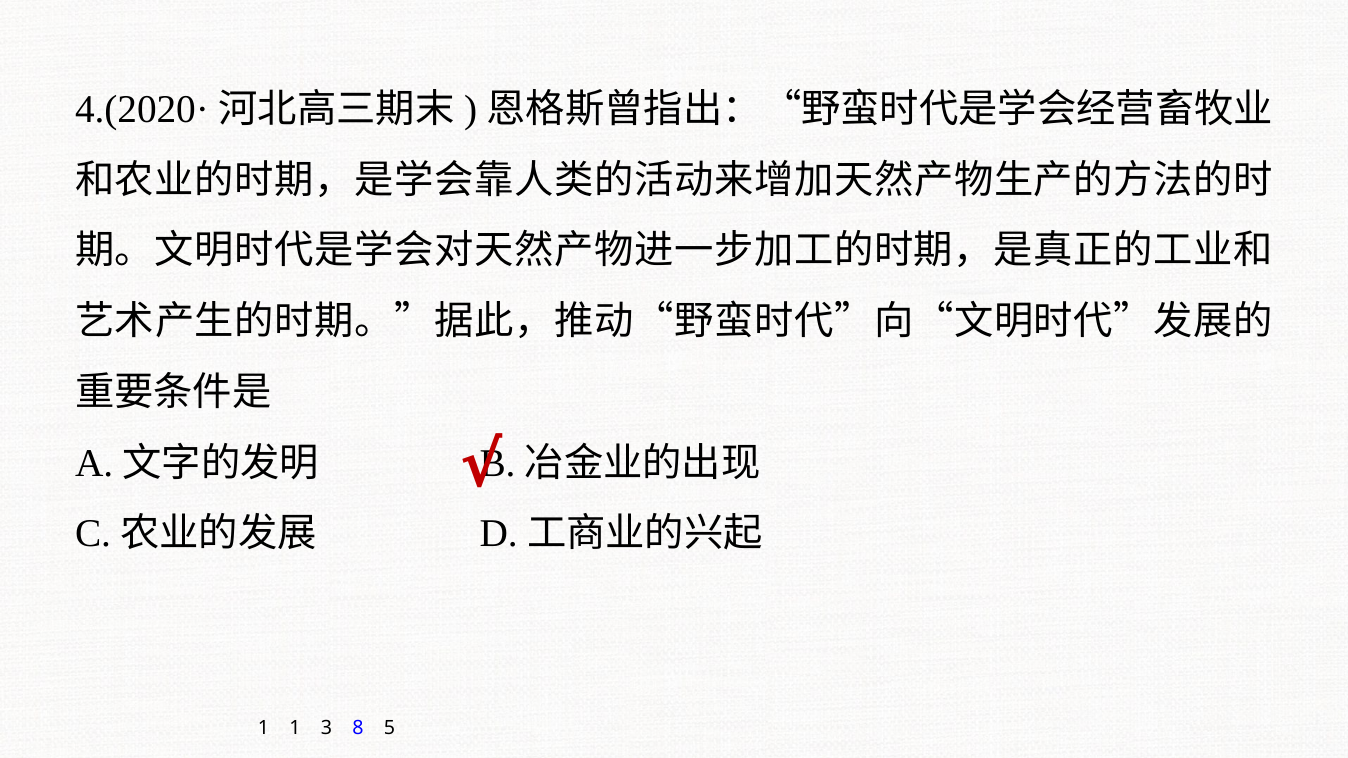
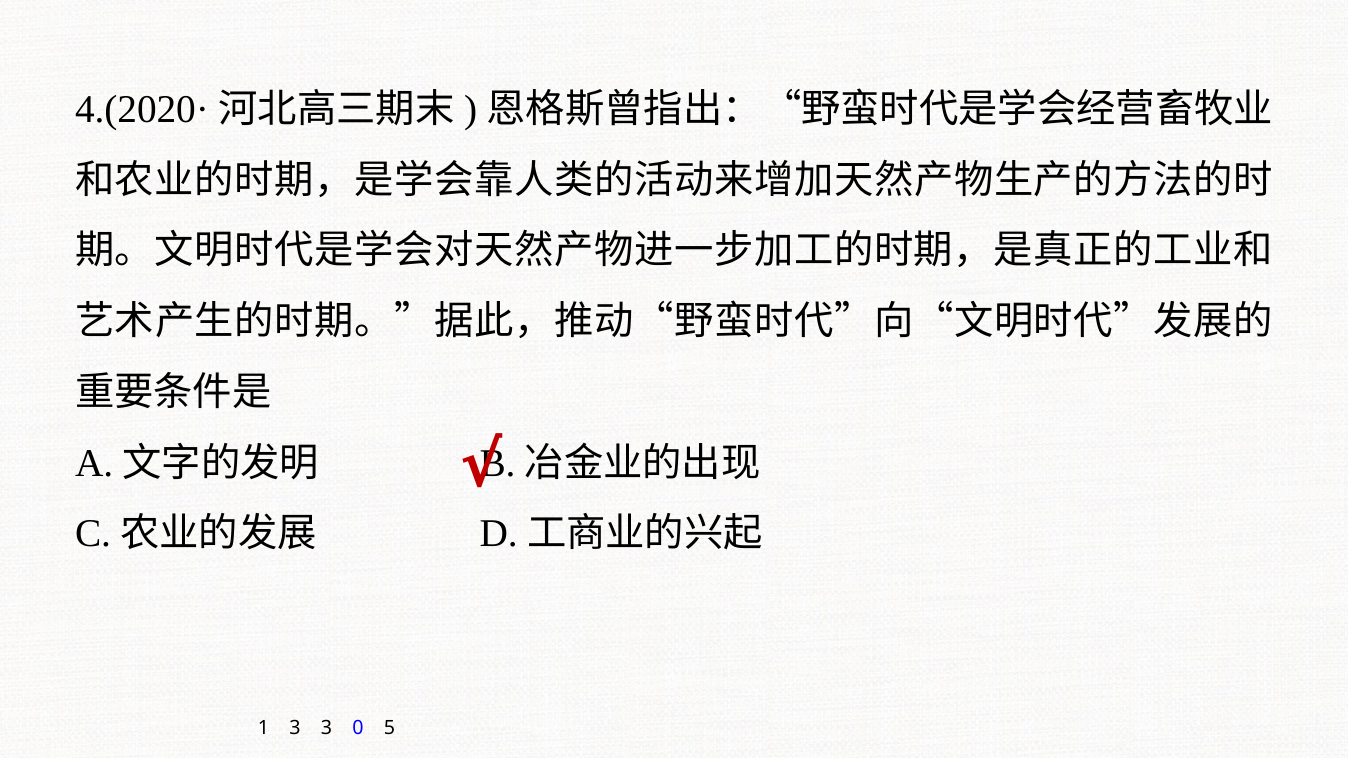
1 1: 1 -> 3
8: 8 -> 0
